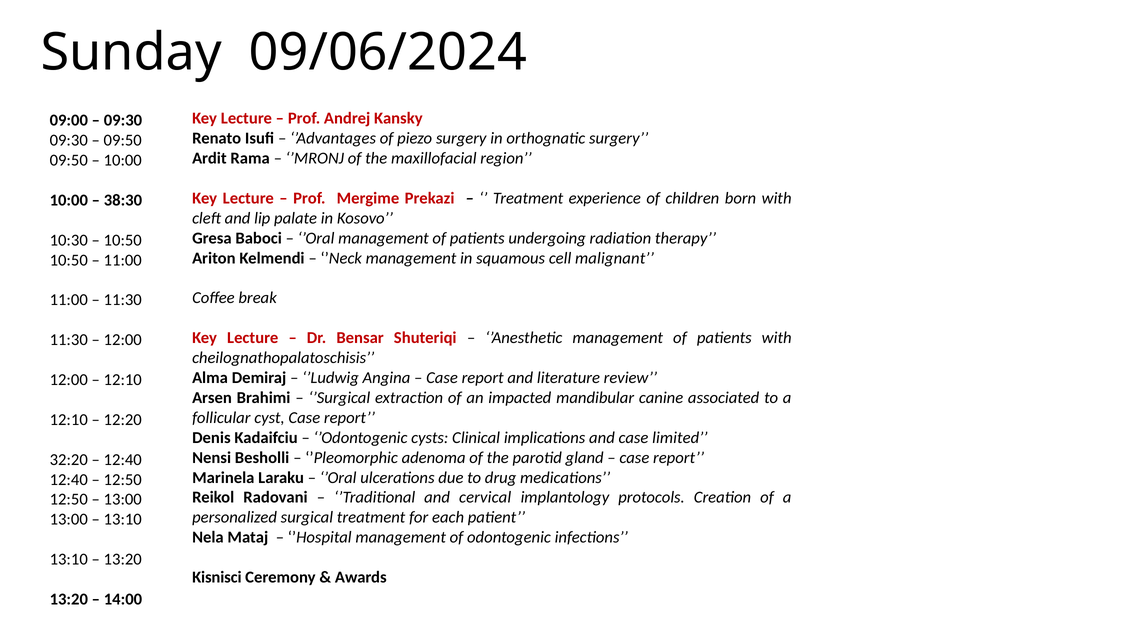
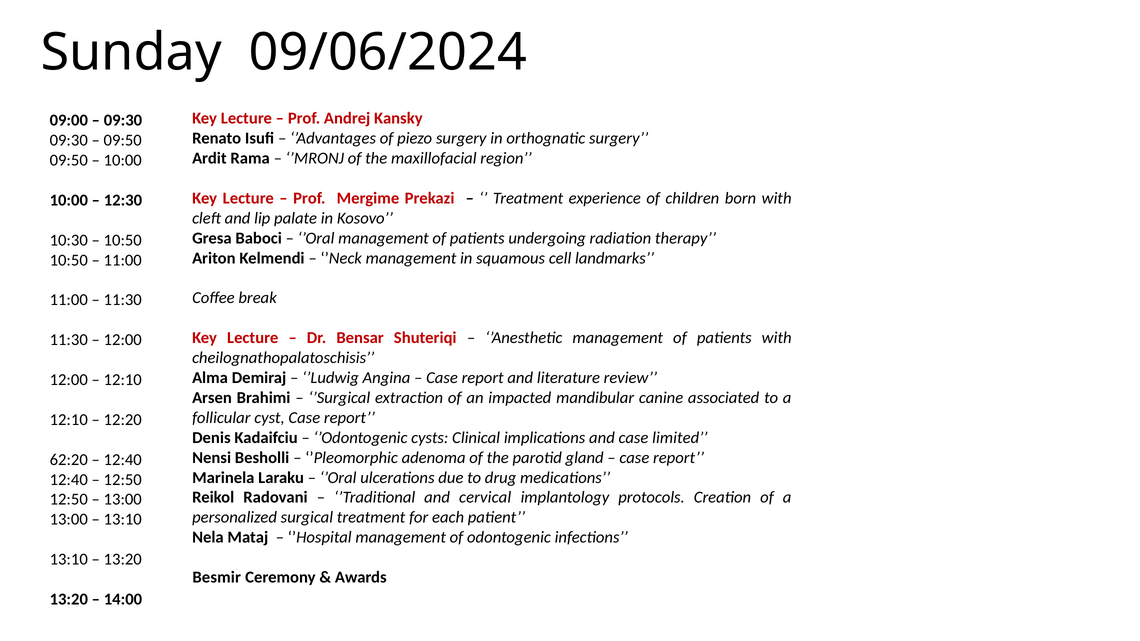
38:30: 38:30 -> 12:30
malignant: malignant -> landmarks
32:20: 32:20 -> 62:20
Kisnisci: Kisnisci -> Besmir
